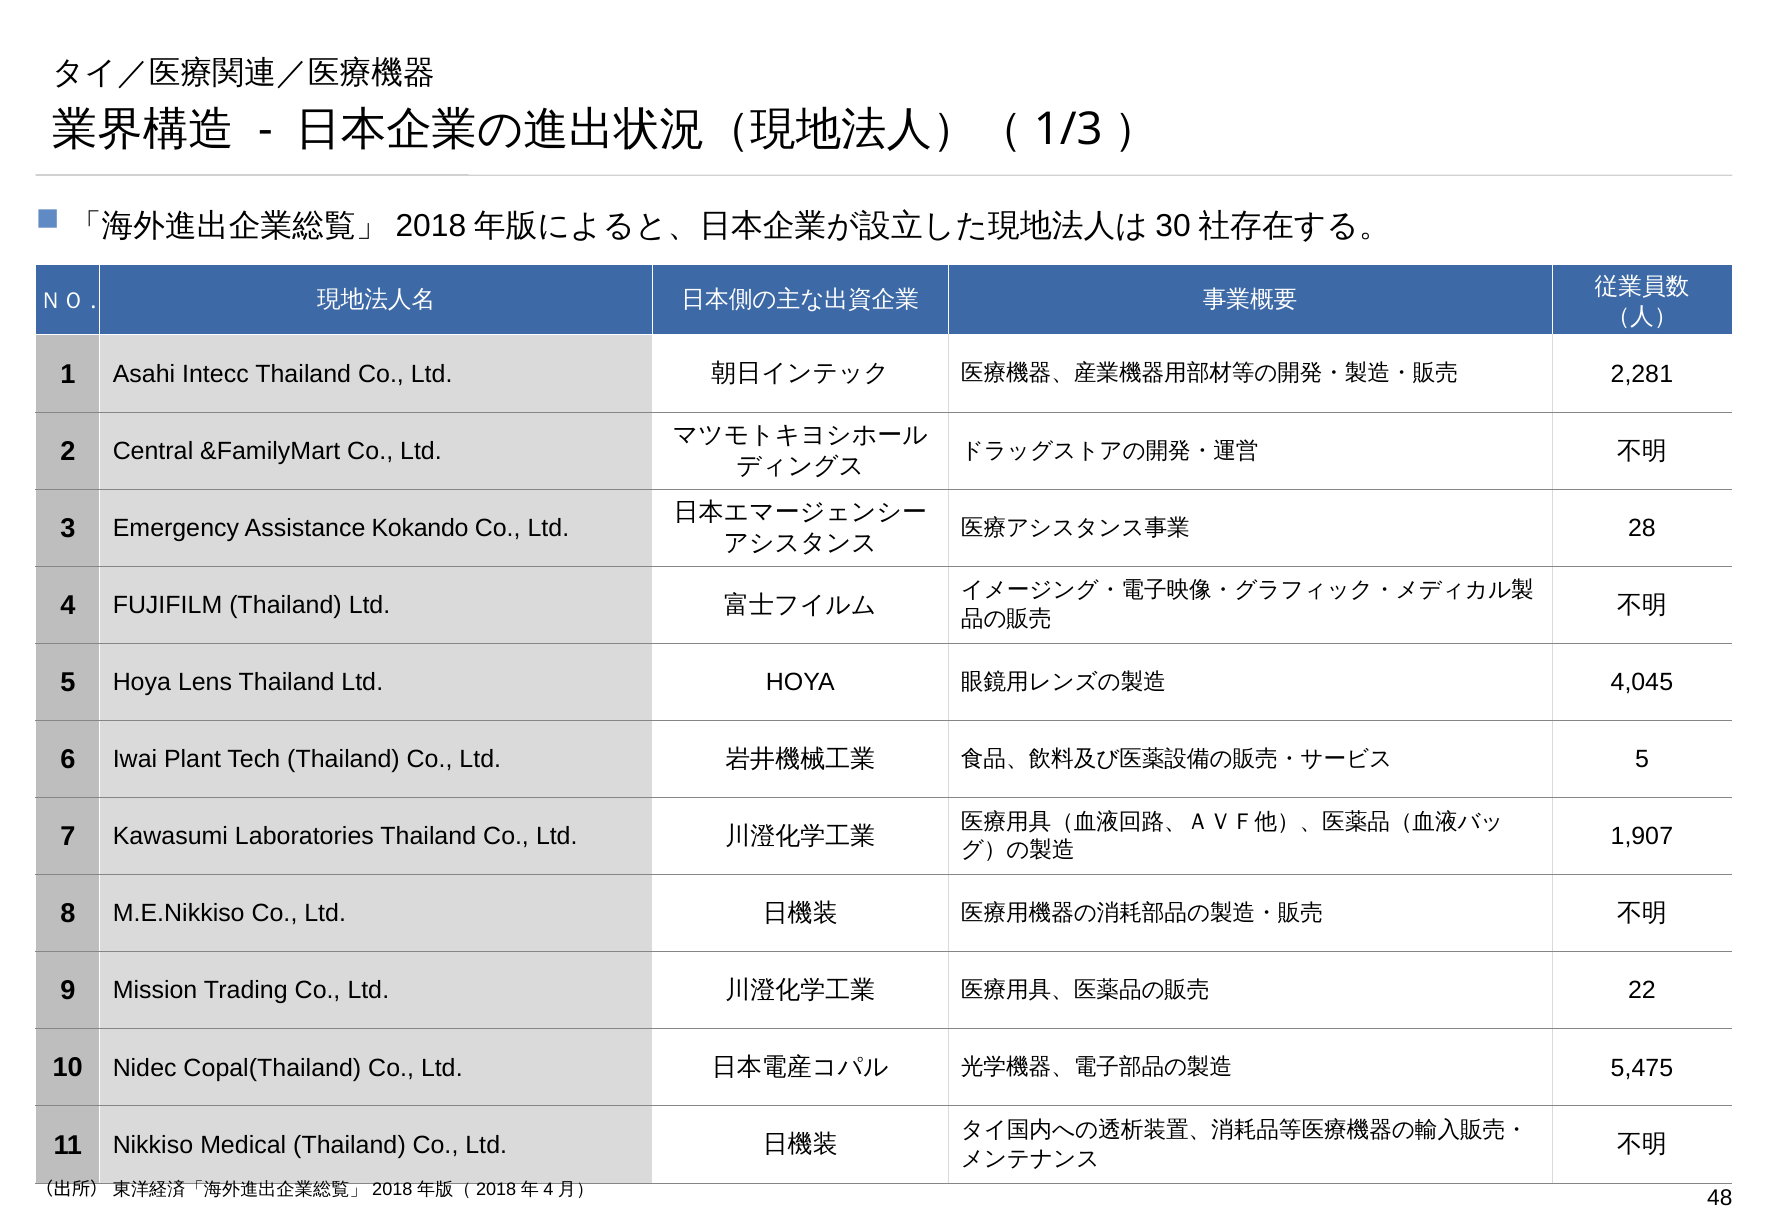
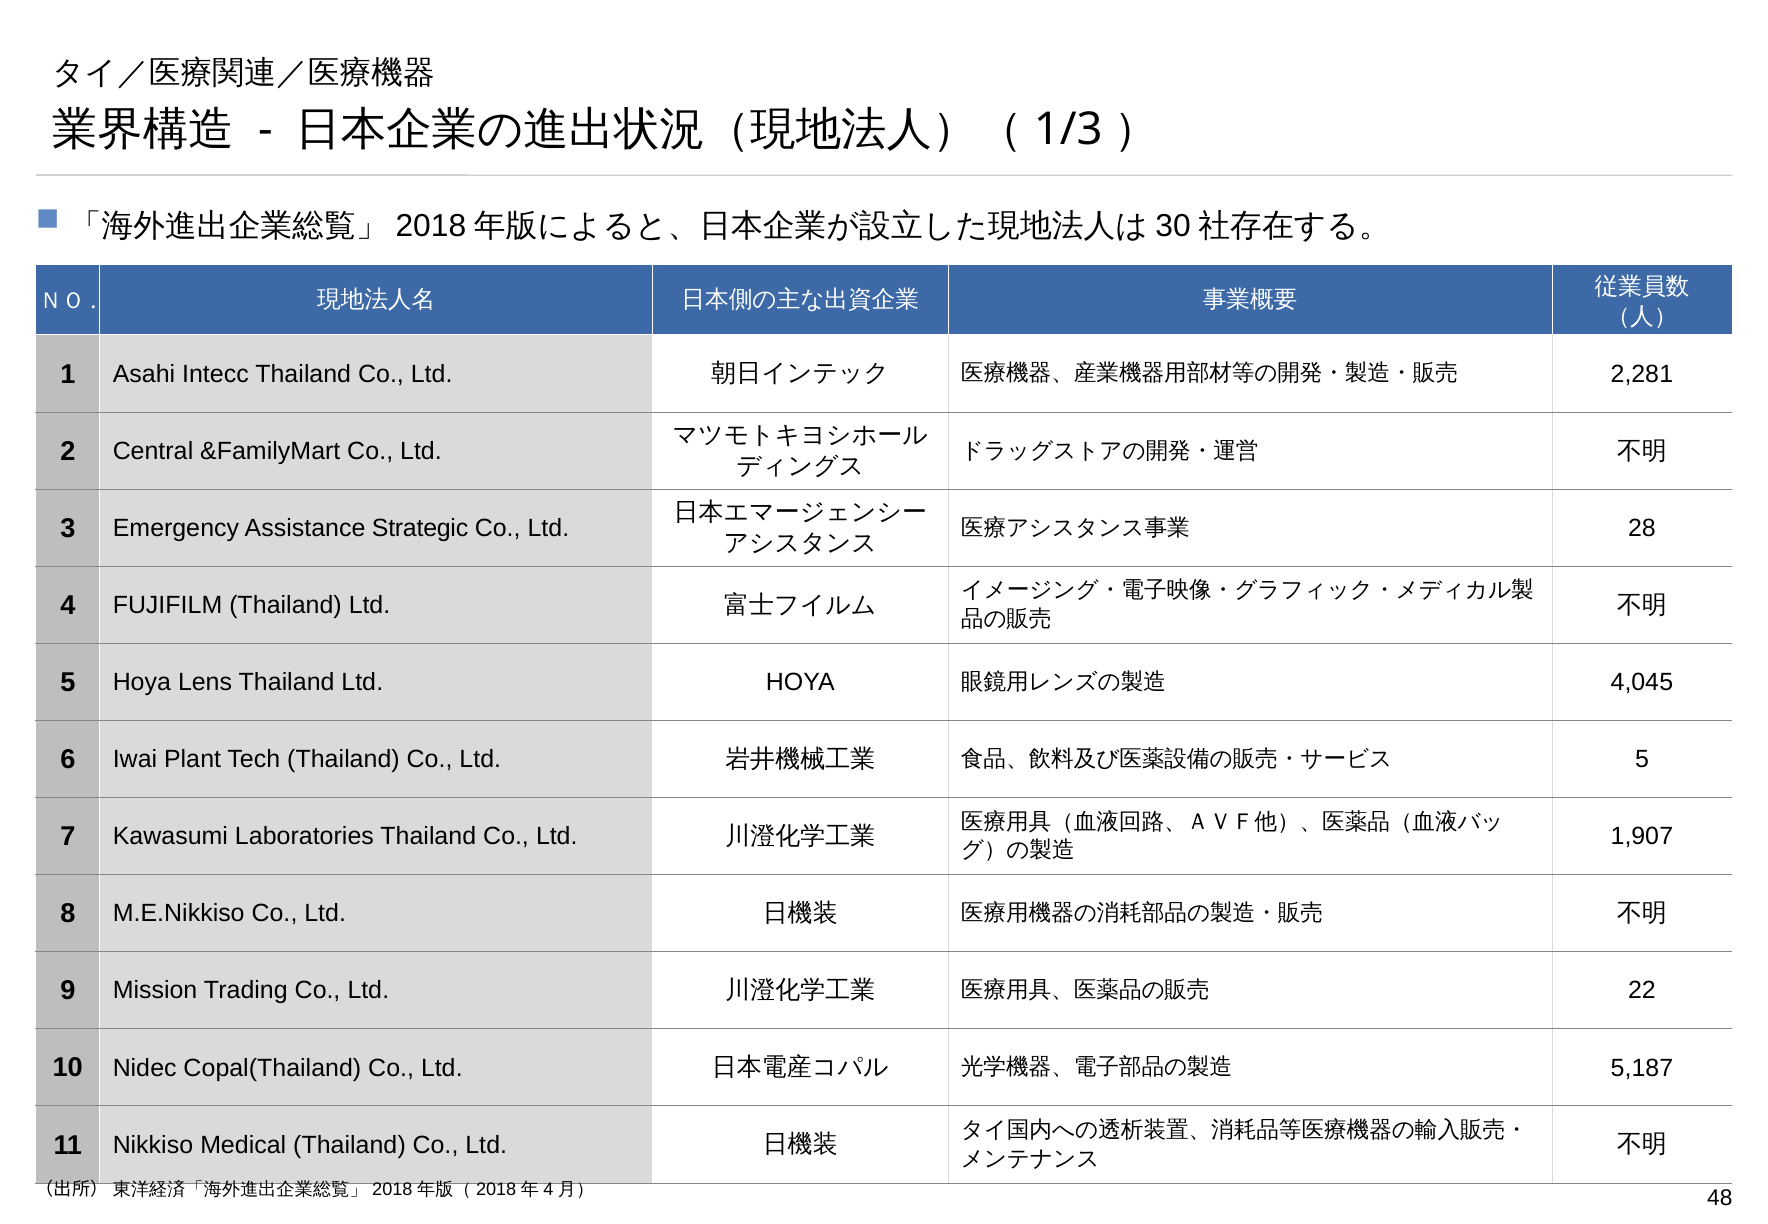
Kokando: Kokando -> Strategic
5,475: 5,475 -> 5,187
